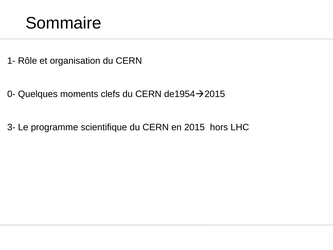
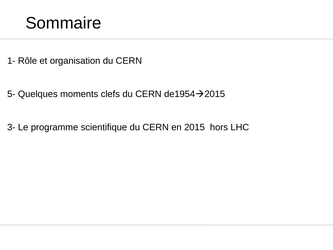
0-: 0- -> 5-
